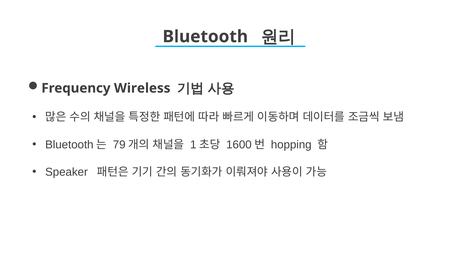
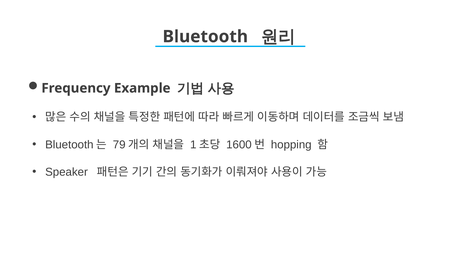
Wireless: Wireless -> Example
